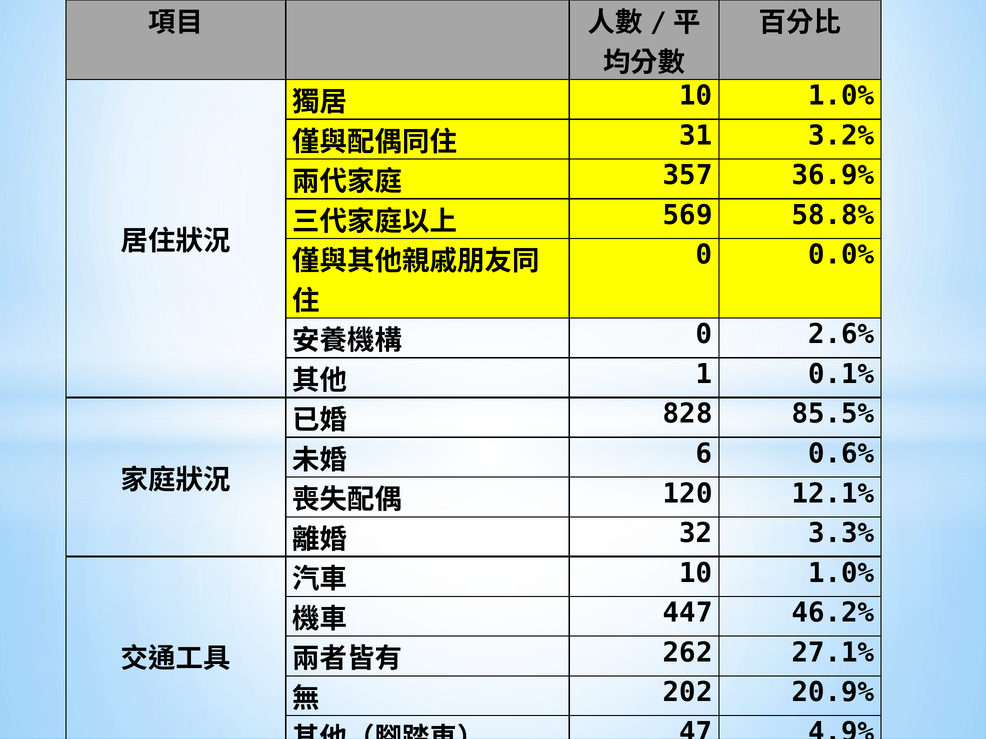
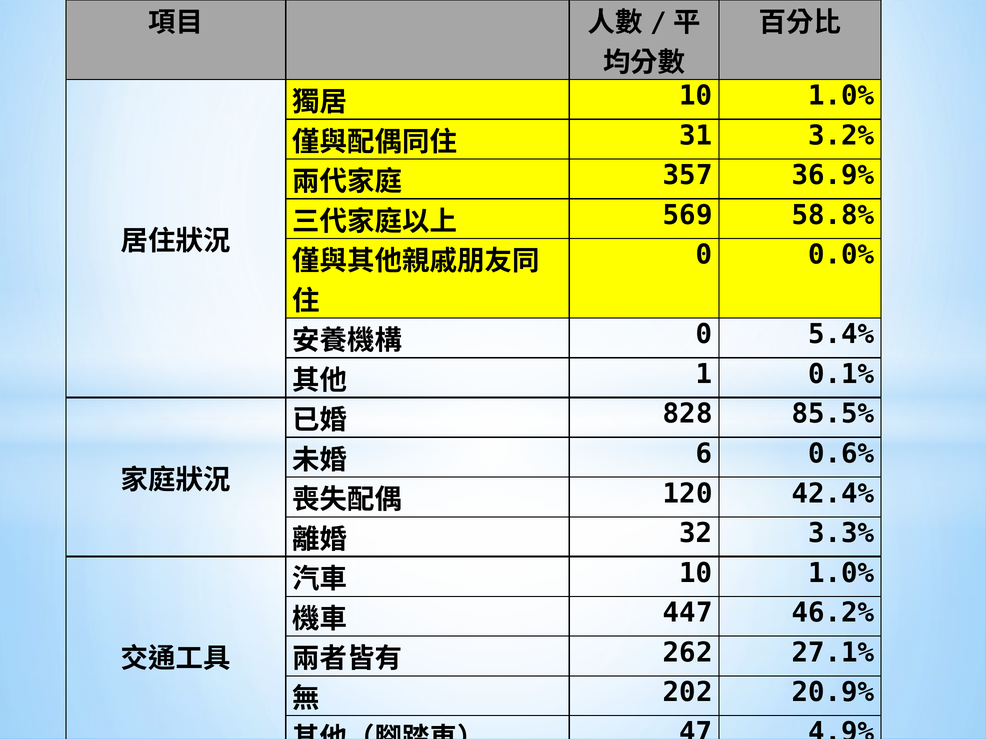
2.6%: 2.6% -> 5.4%
12.1%: 12.1% -> 42.4%
